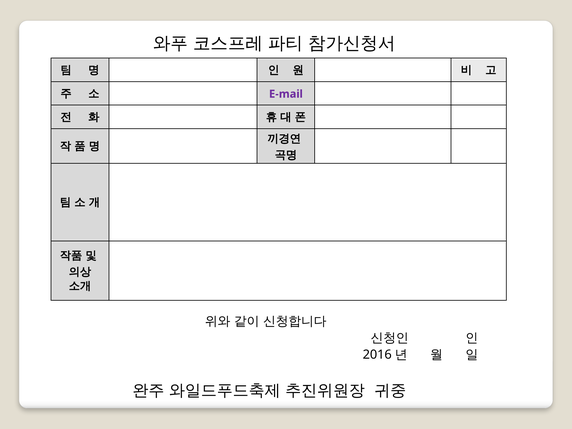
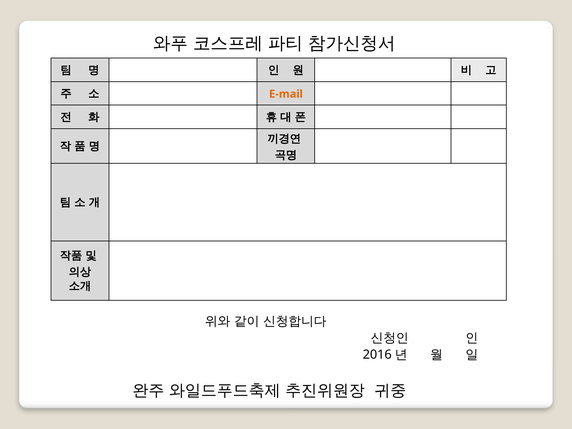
E-mail colour: purple -> orange
